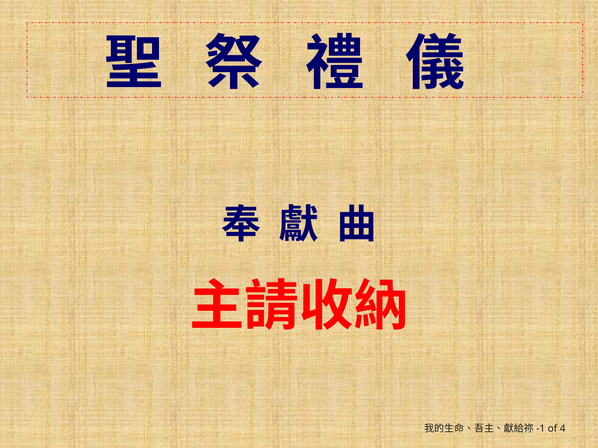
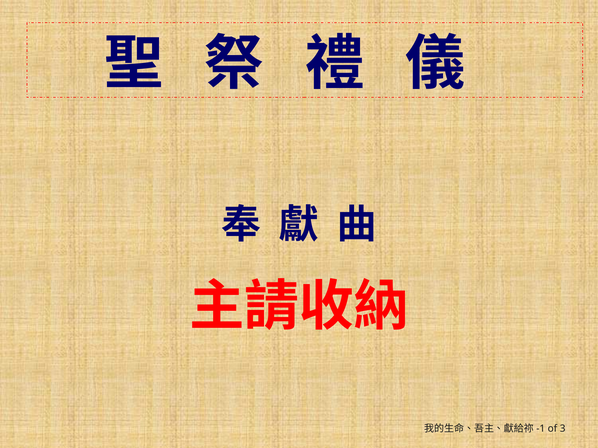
4: 4 -> 3
